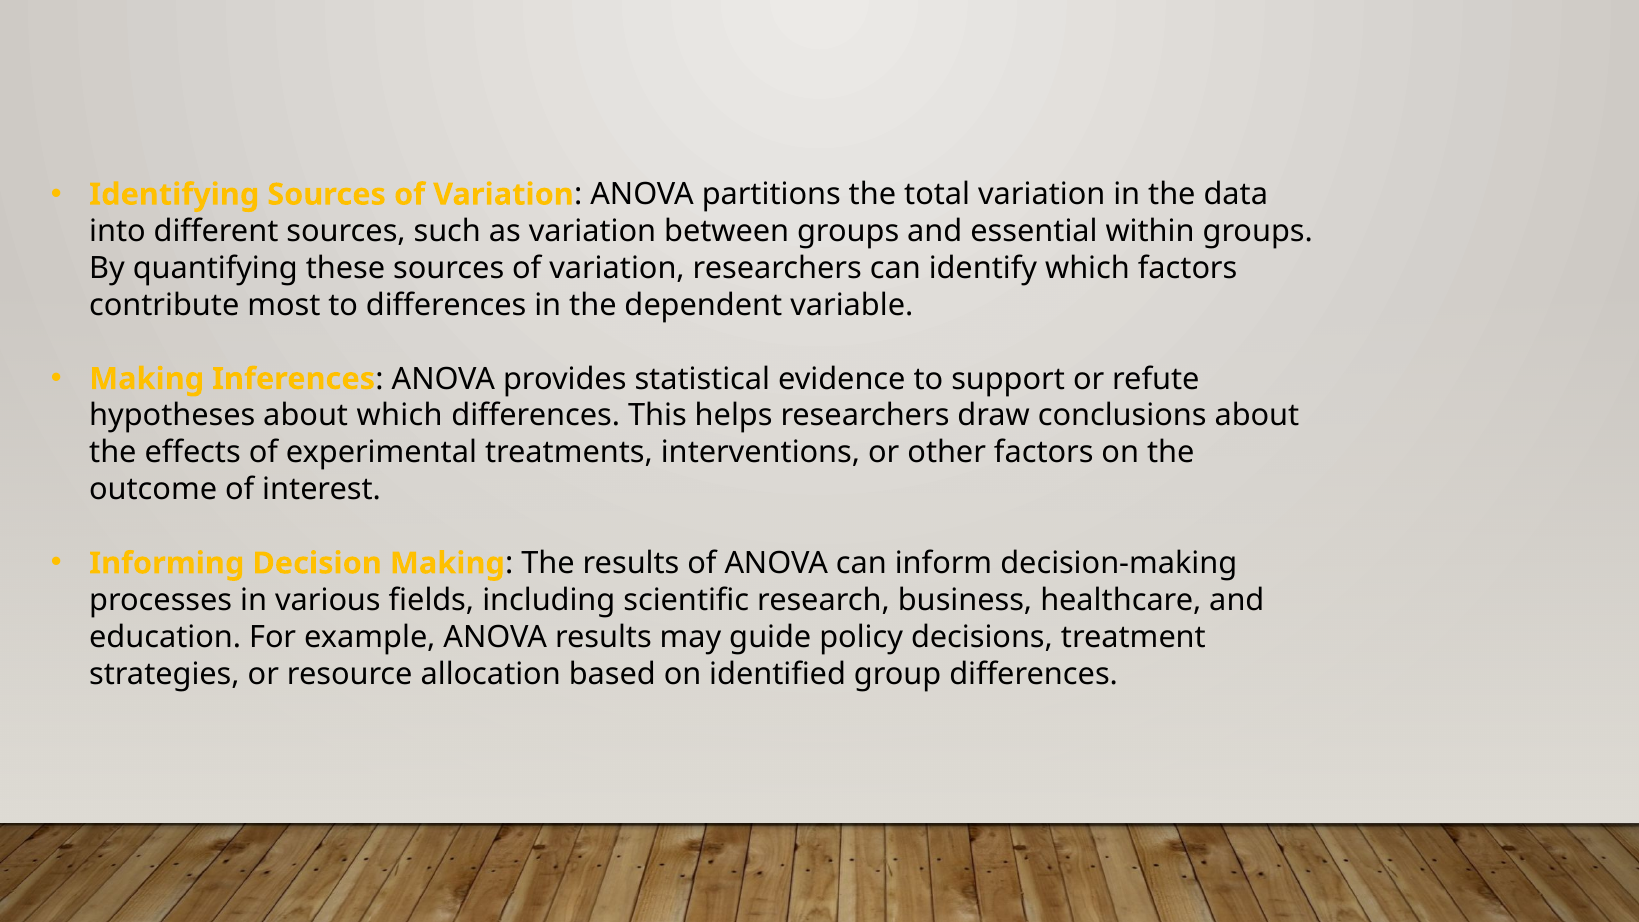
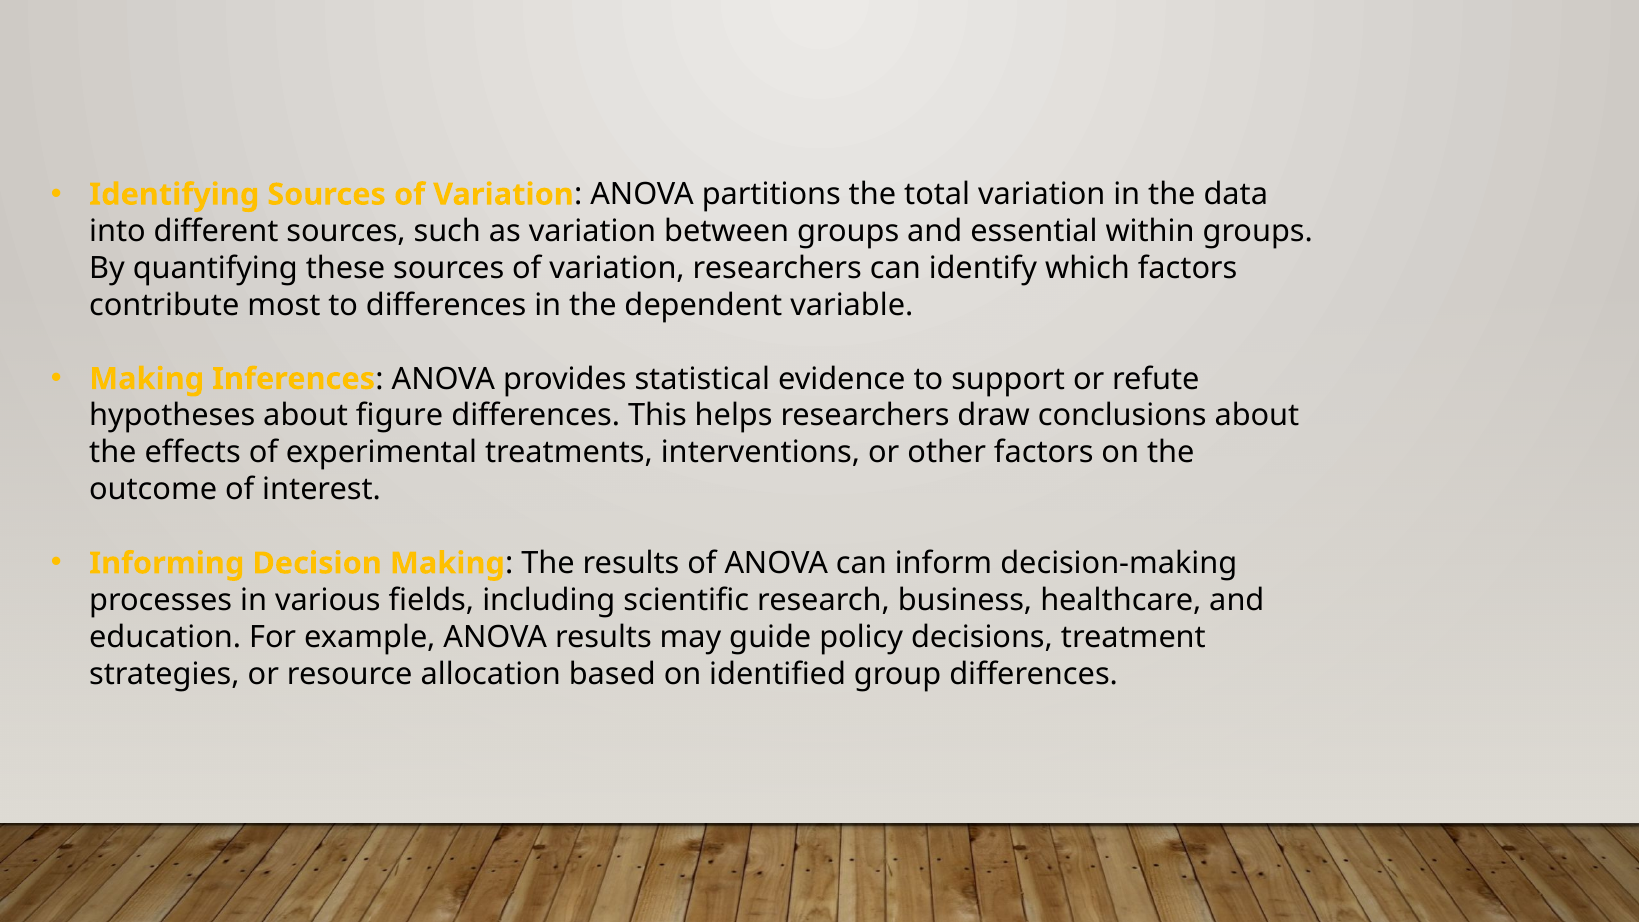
about which: which -> figure
